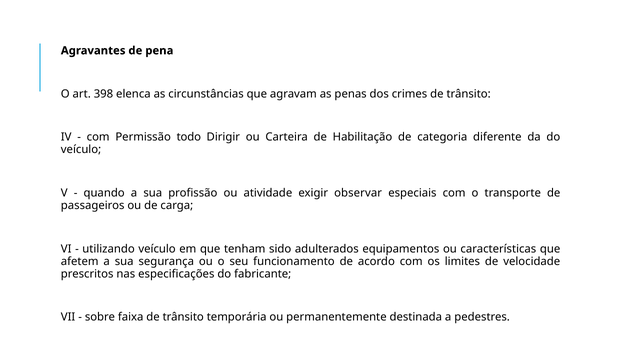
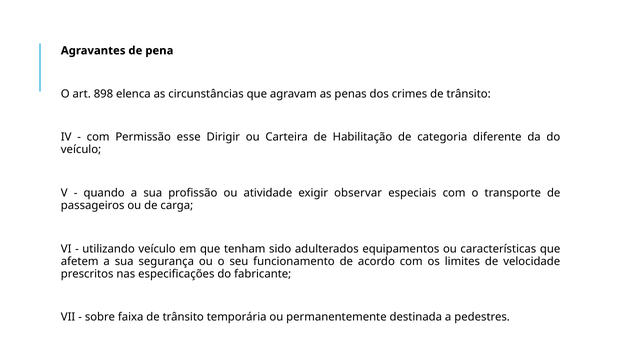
398: 398 -> 898
todo: todo -> esse
